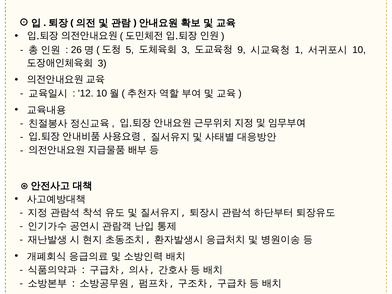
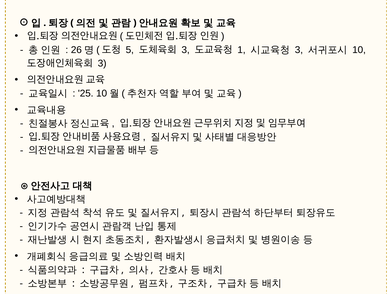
9: 9 -> 1
1 at (299, 50): 1 -> 3
12: 12 -> 25
